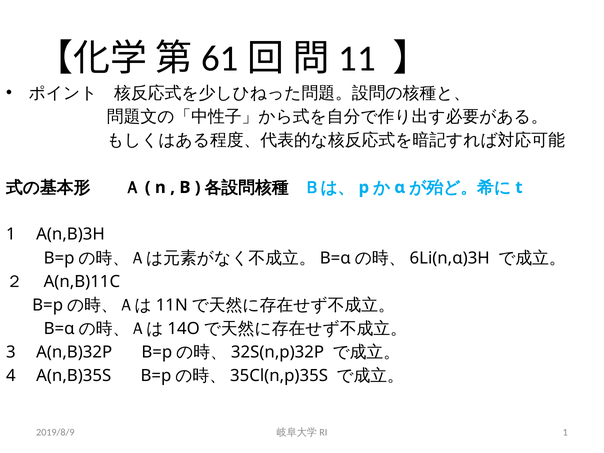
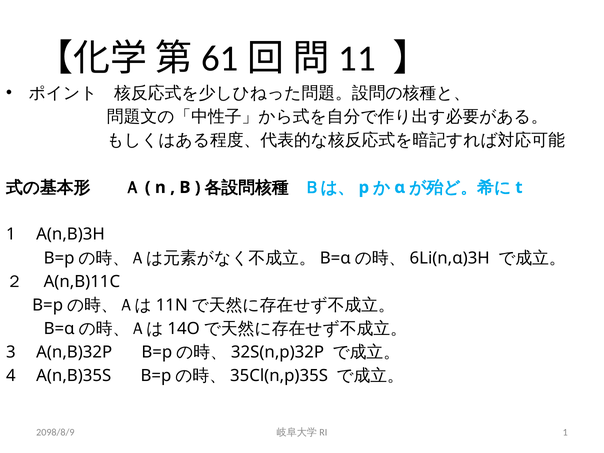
2019/8/9: 2019/8/9 -> 2098/8/9
